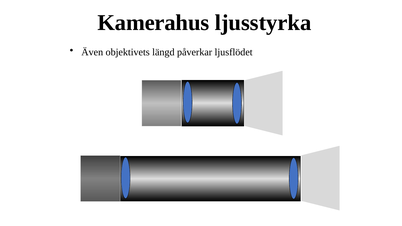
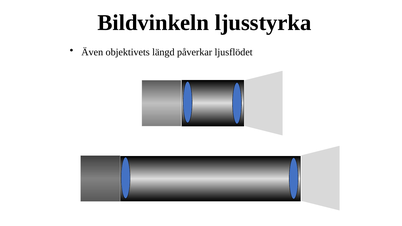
Kamerahus: Kamerahus -> Bildvinkeln
